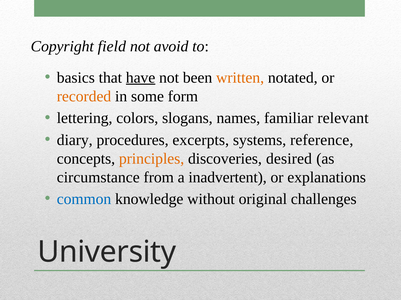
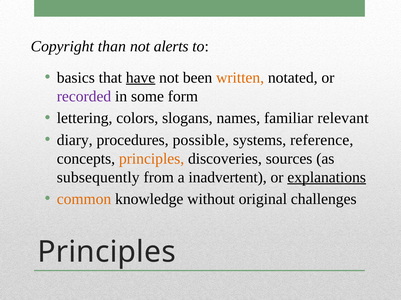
field: field -> than
avoid: avoid -> alerts
recorded colour: orange -> purple
excerpts: excerpts -> possible
desired: desired -> sources
circumstance: circumstance -> subsequently
explanations underline: none -> present
common colour: blue -> orange
University at (107, 253): University -> Principles
